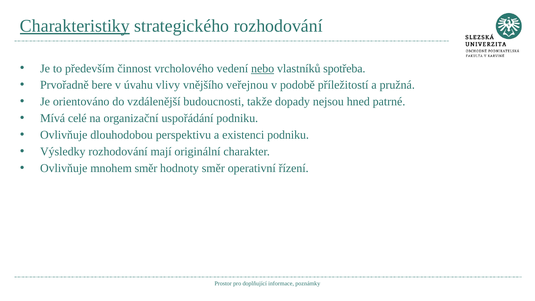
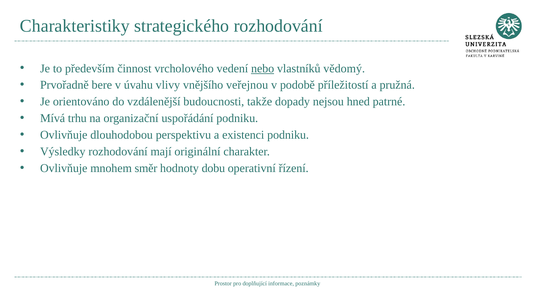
Charakteristiky underline: present -> none
spotřeba: spotřeba -> vědomý
celé: celé -> trhu
hodnoty směr: směr -> dobu
